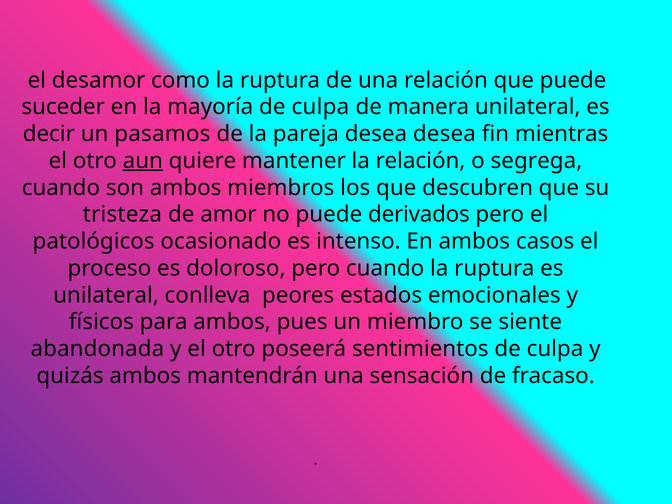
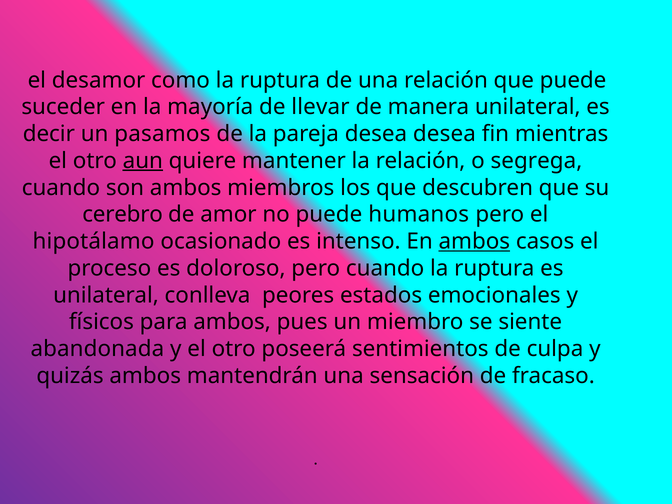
mayoría de culpa: culpa -> llevar
tristeza: tristeza -> cerebro
derivados: derivados -> humanos
patológicos: patológicos -> hipotálamo
ambos at (474, 241) underline: none -> present
